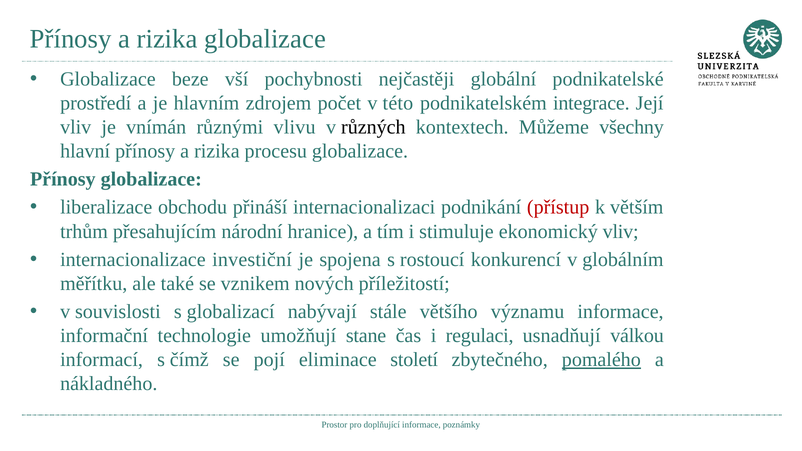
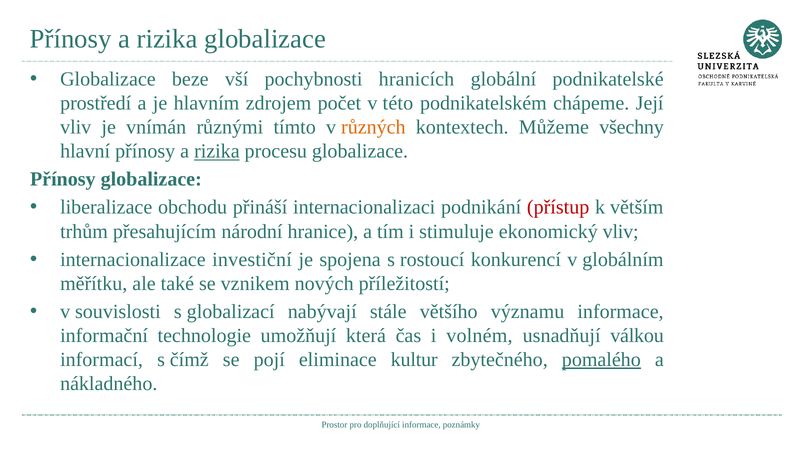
nejčastěji: nejčastěji -> hranicích
integrace: integrace -> chápeme
vlivu: vlivu -> tímto
různých colour: black -> orange
rizika at (217, 151) underline: none -> present
stane: stane -> která
regulaci: regulaci -> volném
století: století -> kultur
